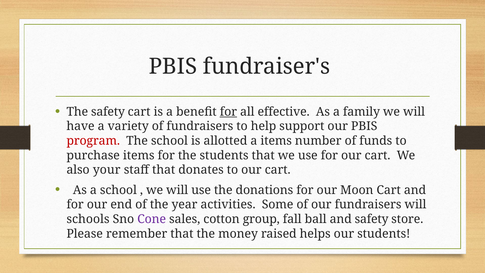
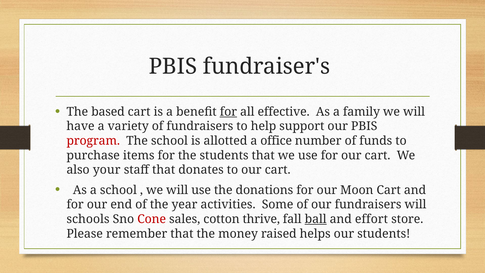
The safety: safety -> based
a items: items -> office
Cone colour: purple -> red
group: group -> thrive
ball underline: none -> present
and safety: safety -> effort
